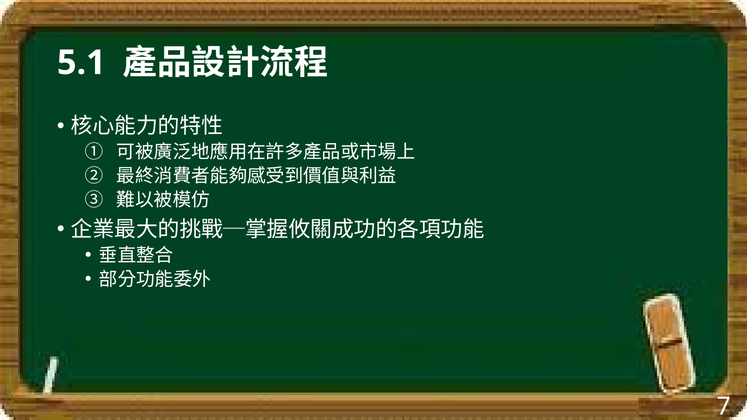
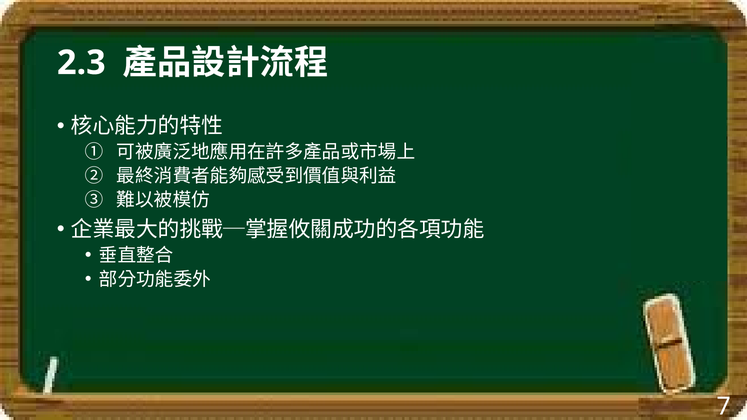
5.1: 5.1 -> 2.3
